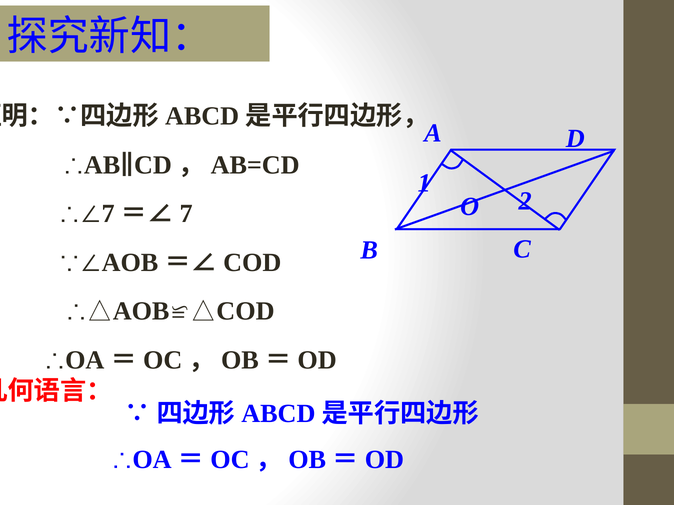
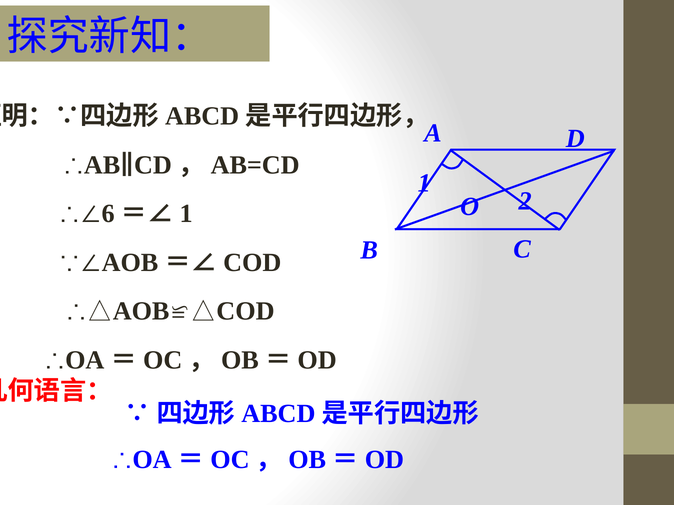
7 at (108, 214): 7 -> 6
7 at (186, 214): 7 -> 1
